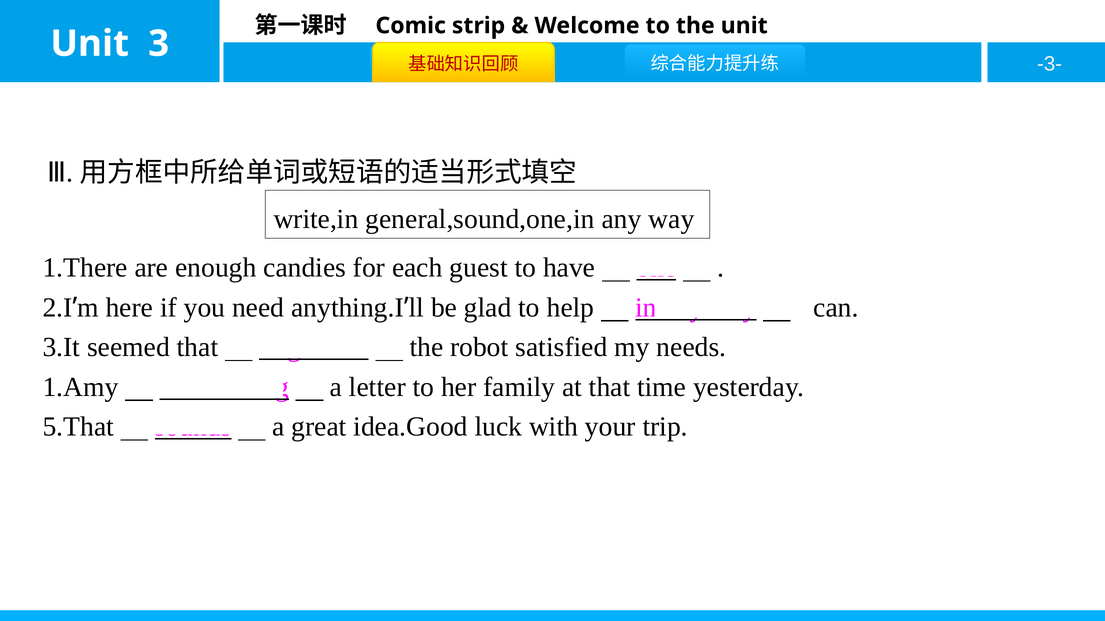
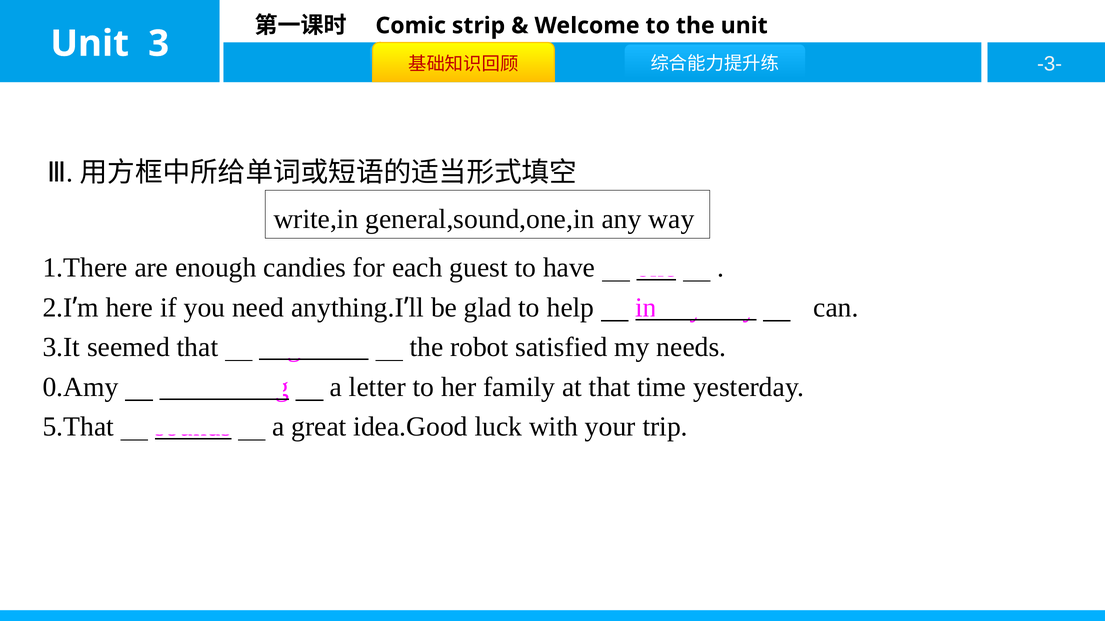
1.Amy: 1.Amy -> 0.Amy
